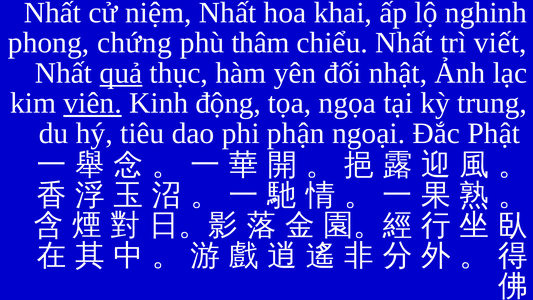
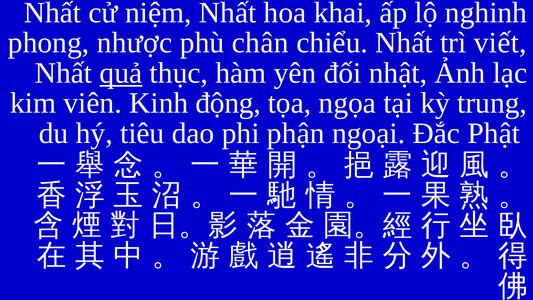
chứng: chứng -> nhược
thâm: thâm -> chân
viên underline: present -> none
